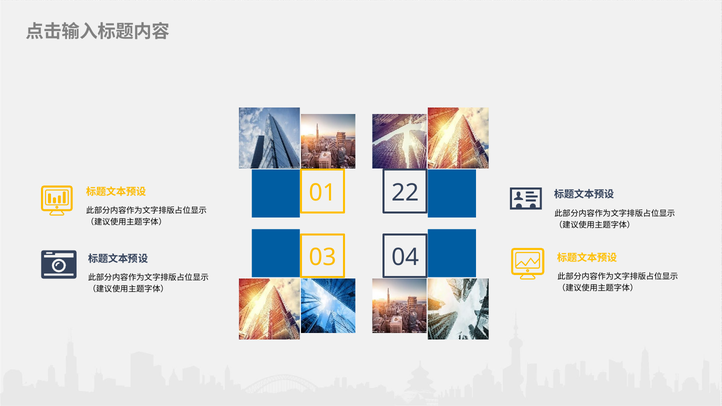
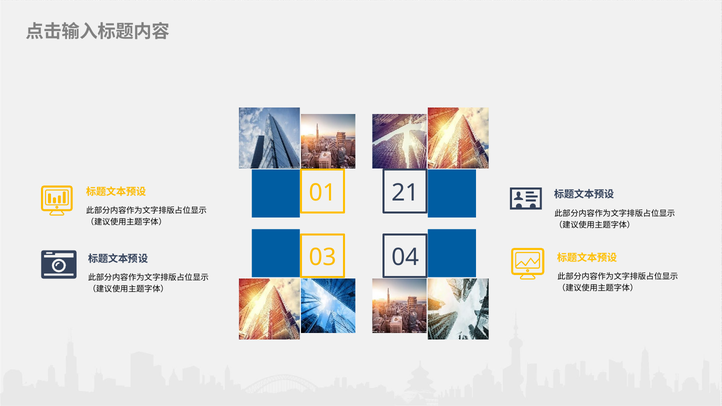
22: 22 -> 21
